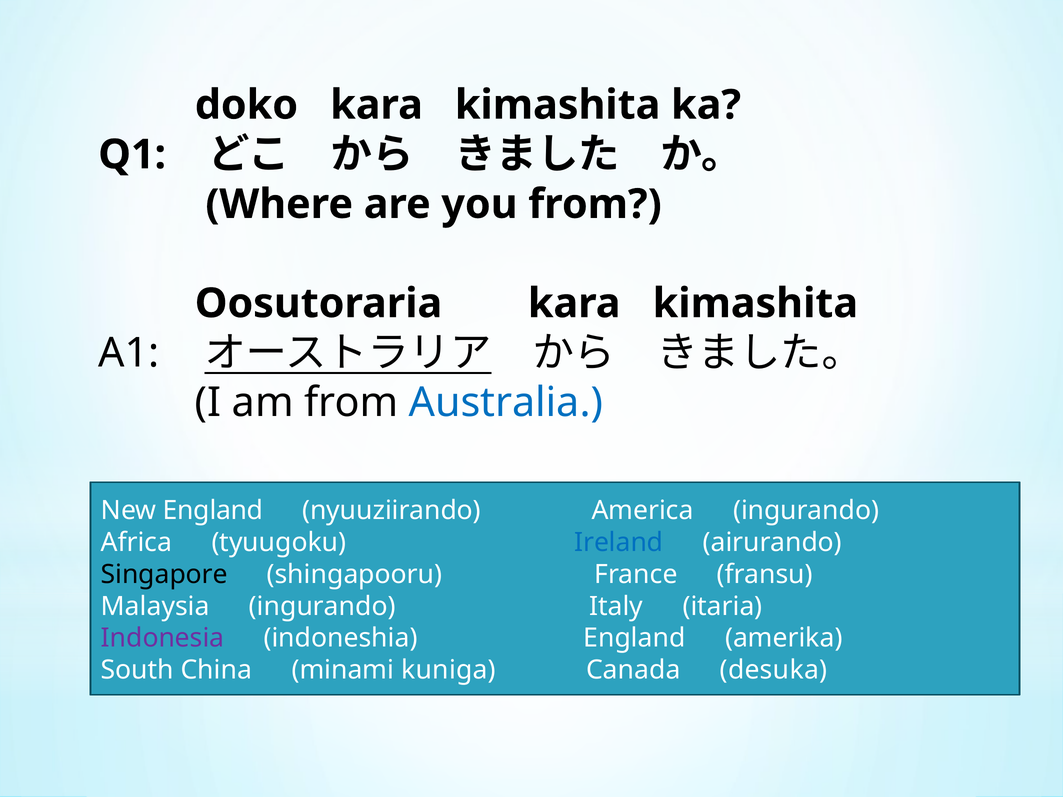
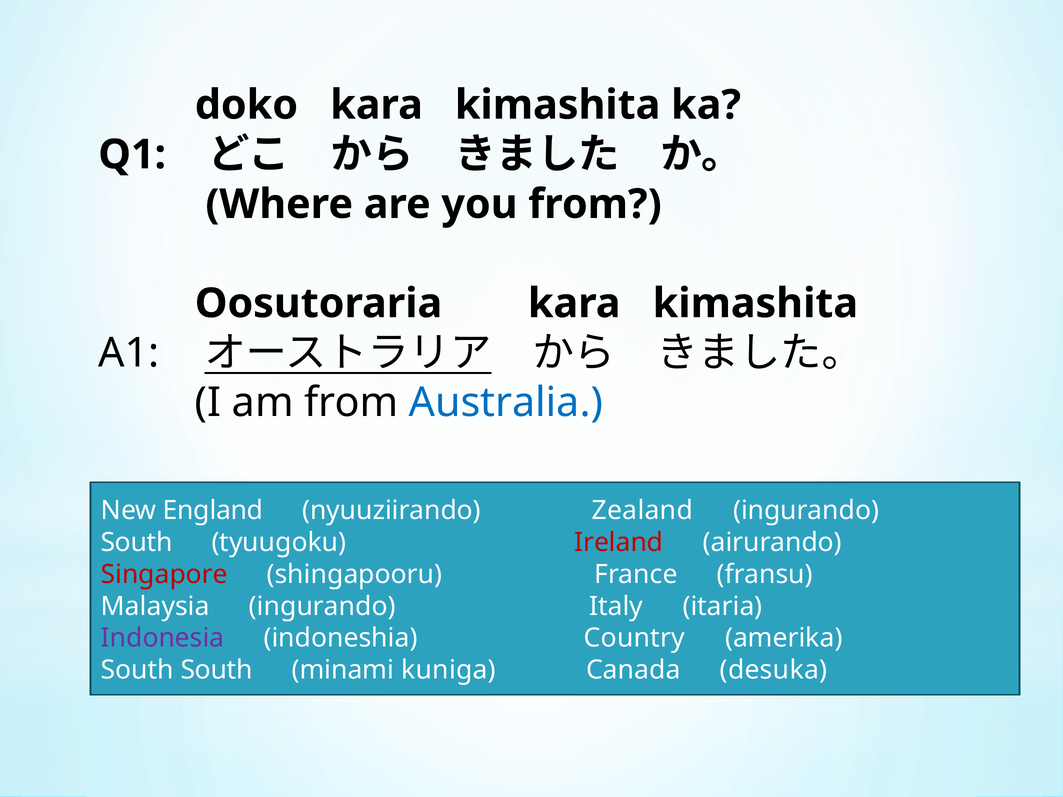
America: America -> Zealand
Africa at (136, 543): Africa -> South
Ireland colour: blue -> red
Singapore colour: black -> red
indoneshia England: England -> Country
South China: China -> South
